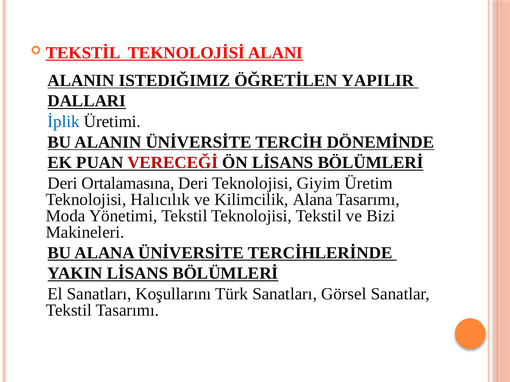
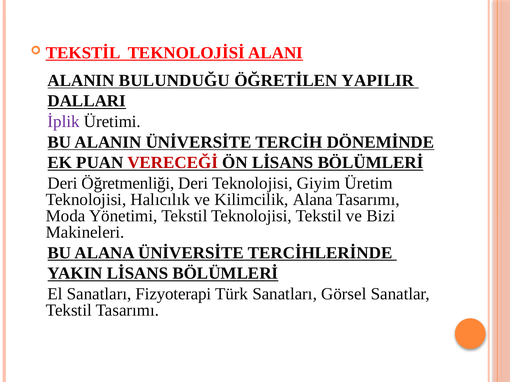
ISTEDIĞIMIZ: ISTEDIĞIMIZ -> BULUNDUĞU
İplik colour: blue -> purple
Ortalamasına: Ortalamasına -> Öğretmenliği
Koşullarını: Koşullarını -> Fizyoterapi
